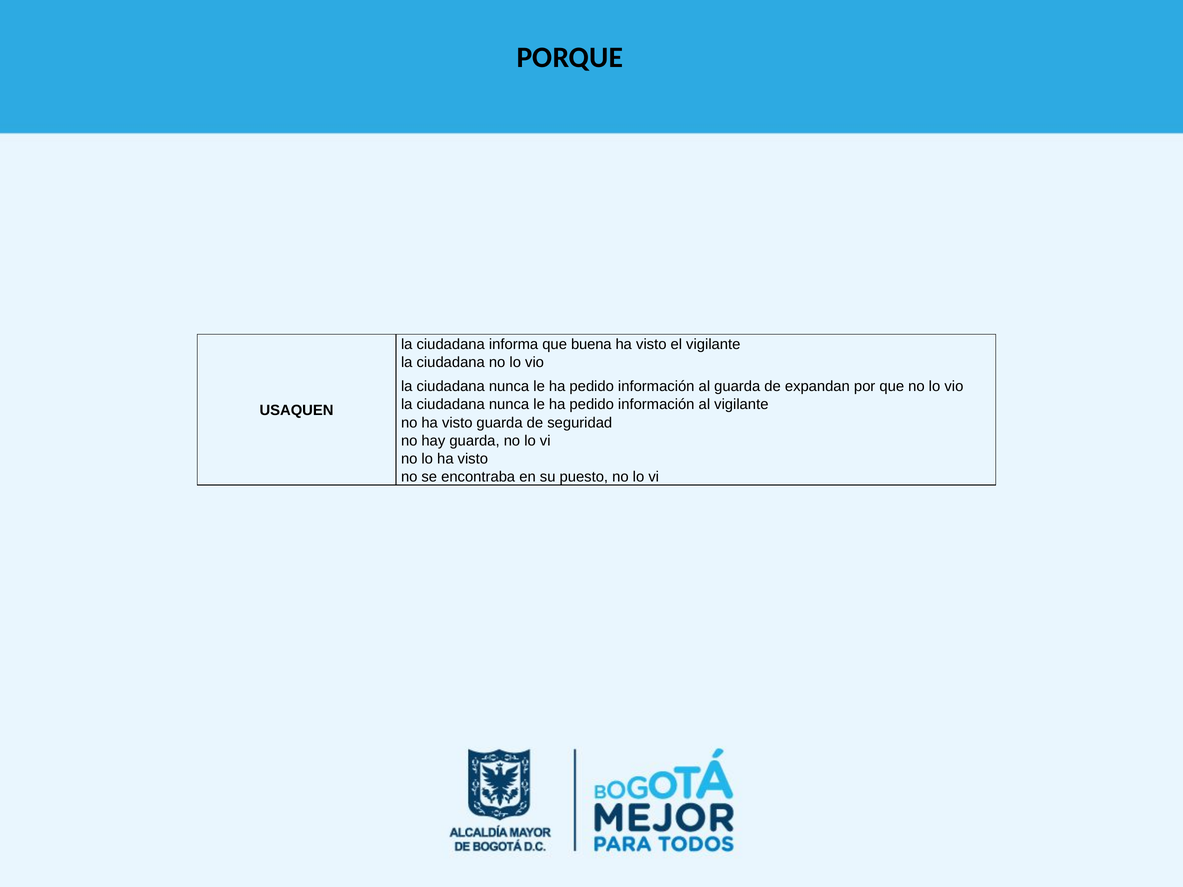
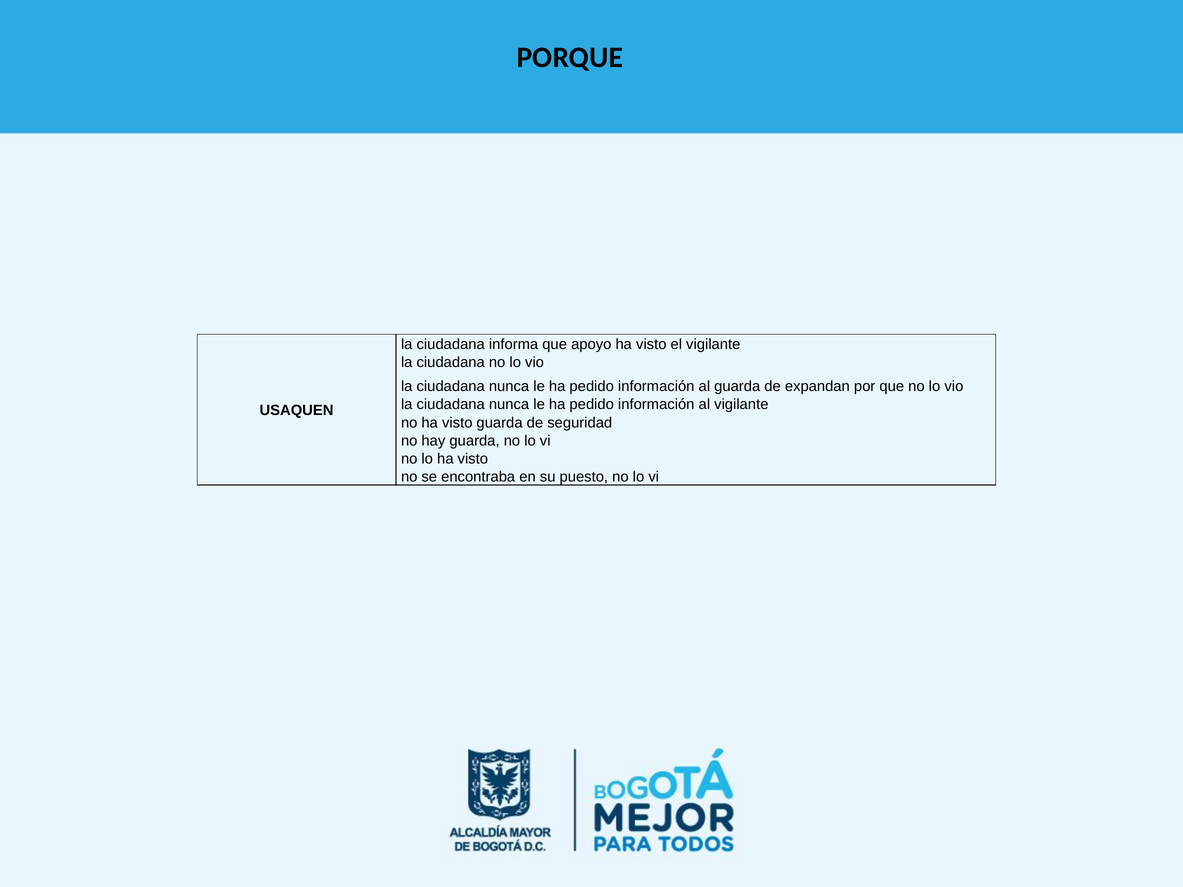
buena: buena -> apoyo
